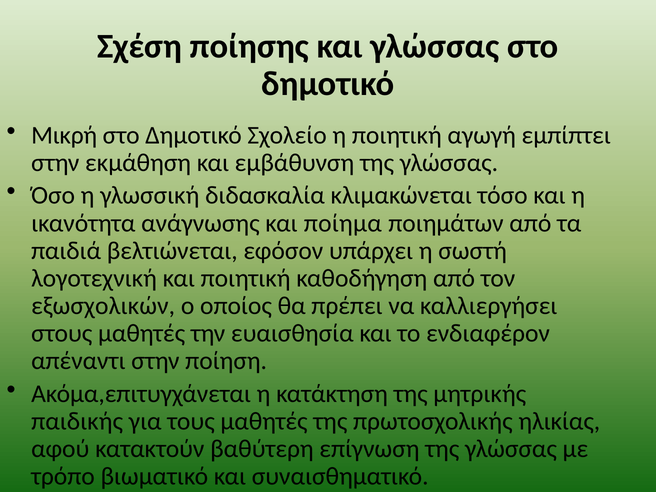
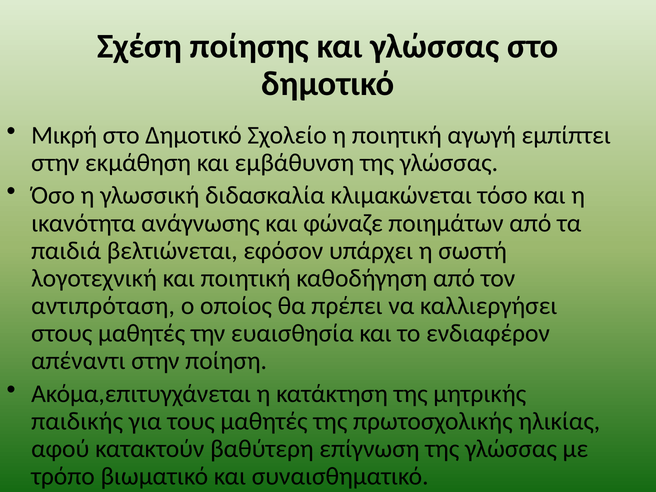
ποίημα: ποίημα -> φώναζε
εξωσχολικών: εξωσχολικών -> αντιπρόταση
